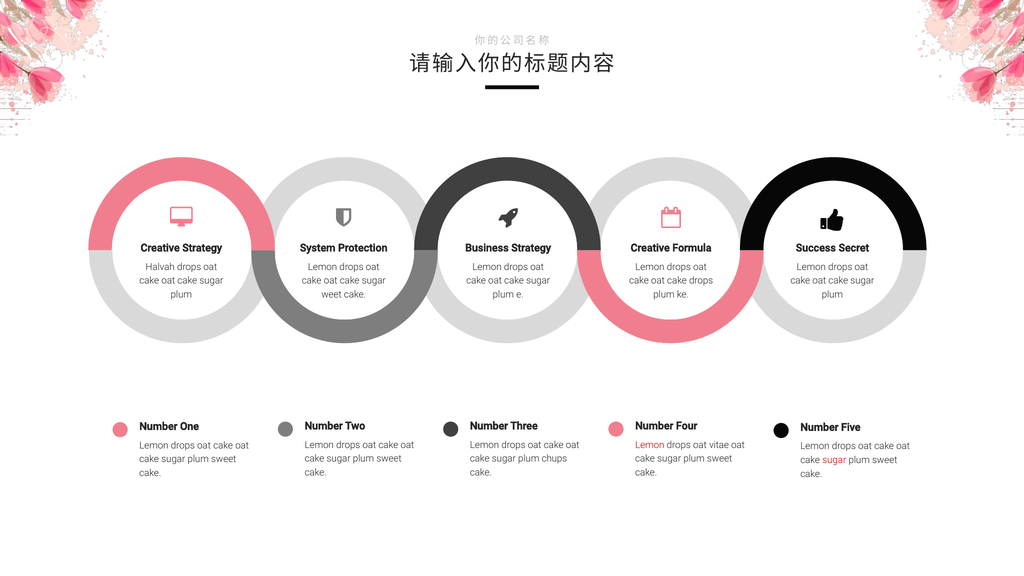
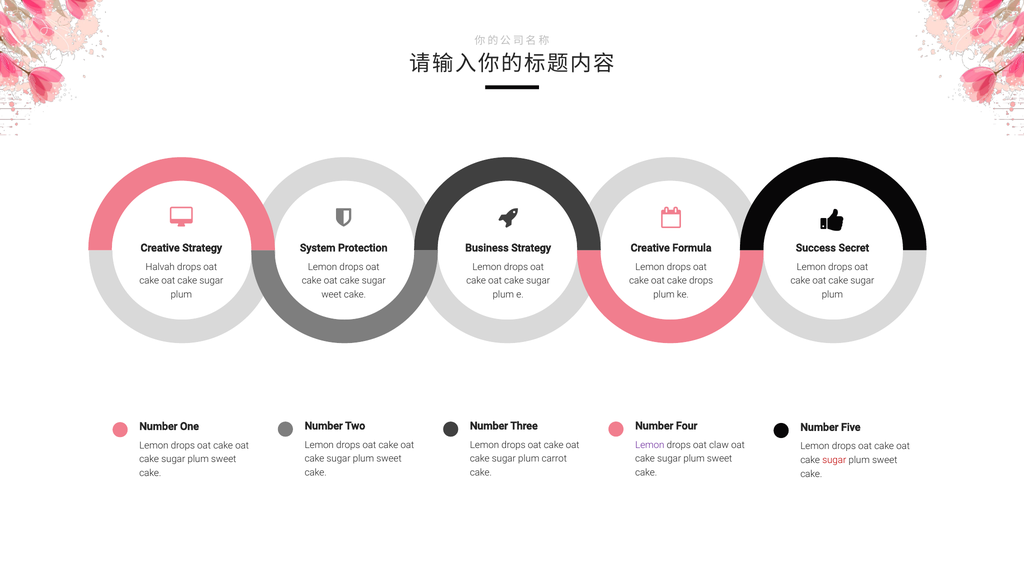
Lemon at (650, 445) colour: red -> purple
vitae: vitae -> claw
chups: chups -> carrot
